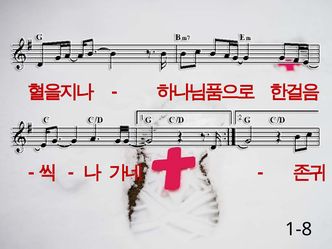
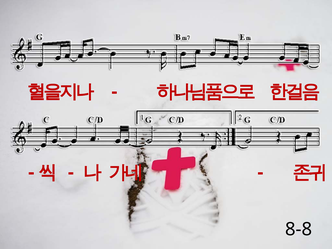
1-8: 1-8 -> 8-8
